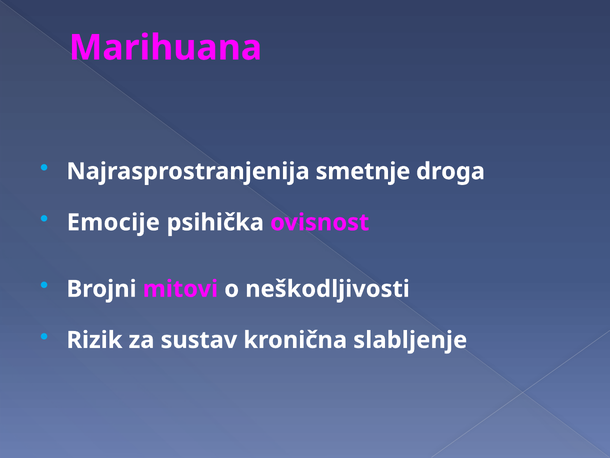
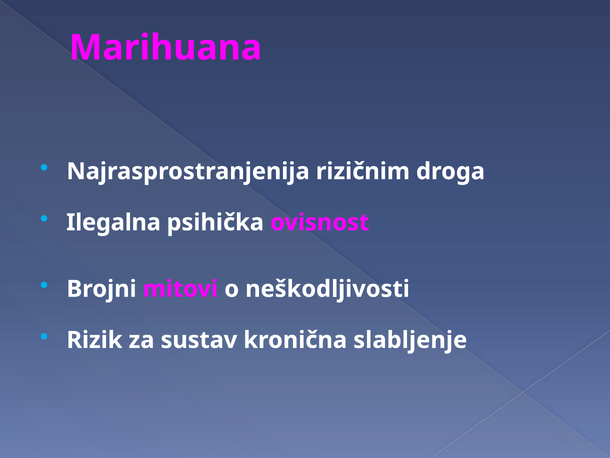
smetnje: smetnje -> rizičnim
Emocije: Emocije -> Ilegalna
